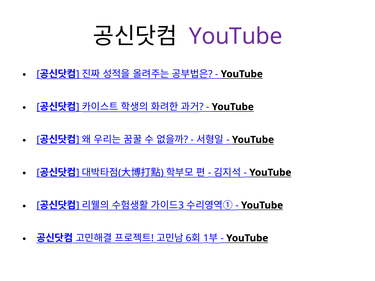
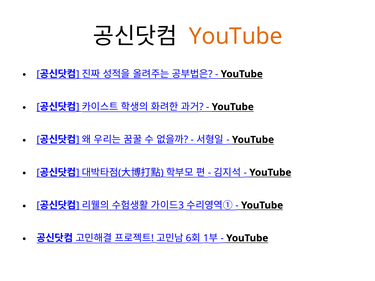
YouTube at (236, 36) colour: purple -> orange
